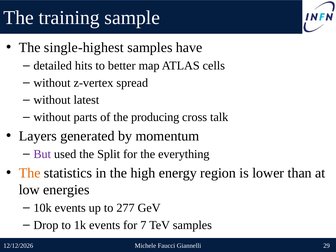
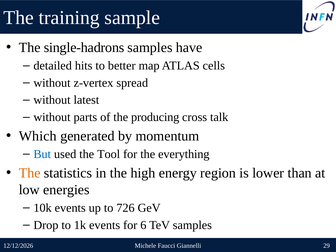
single-highest: single-highest -> single-hadrons
Layers: Layers -> Which
But colour: purple -> blue
Split: Split -> Tool
277: 277 -> 726
7: 7 -> 6
